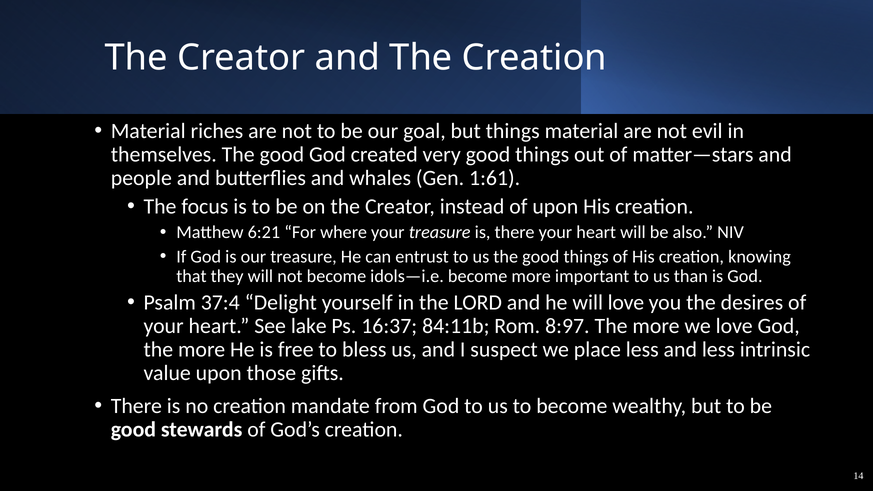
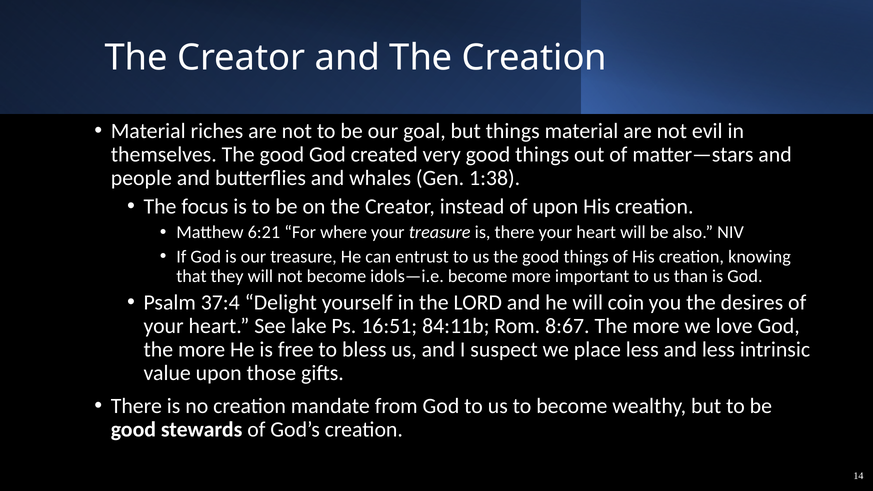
1:61: 1:61 -> 1:38
will love: love -> coin
16:37: 16:37 -> 16:51
8:97: 8:97 -> 8:67
